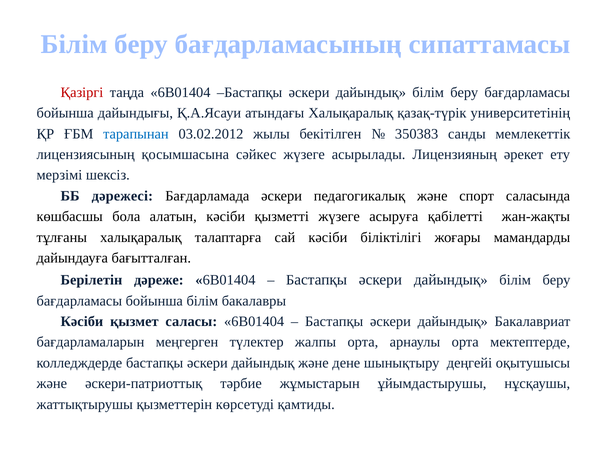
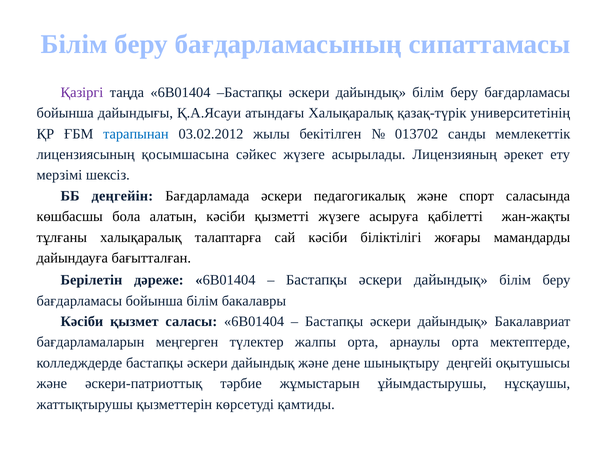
Қазіргі colour: red -> purple
350383: 350383 -> 013702
дәрежесі: дәрежесі -> деңгейін
